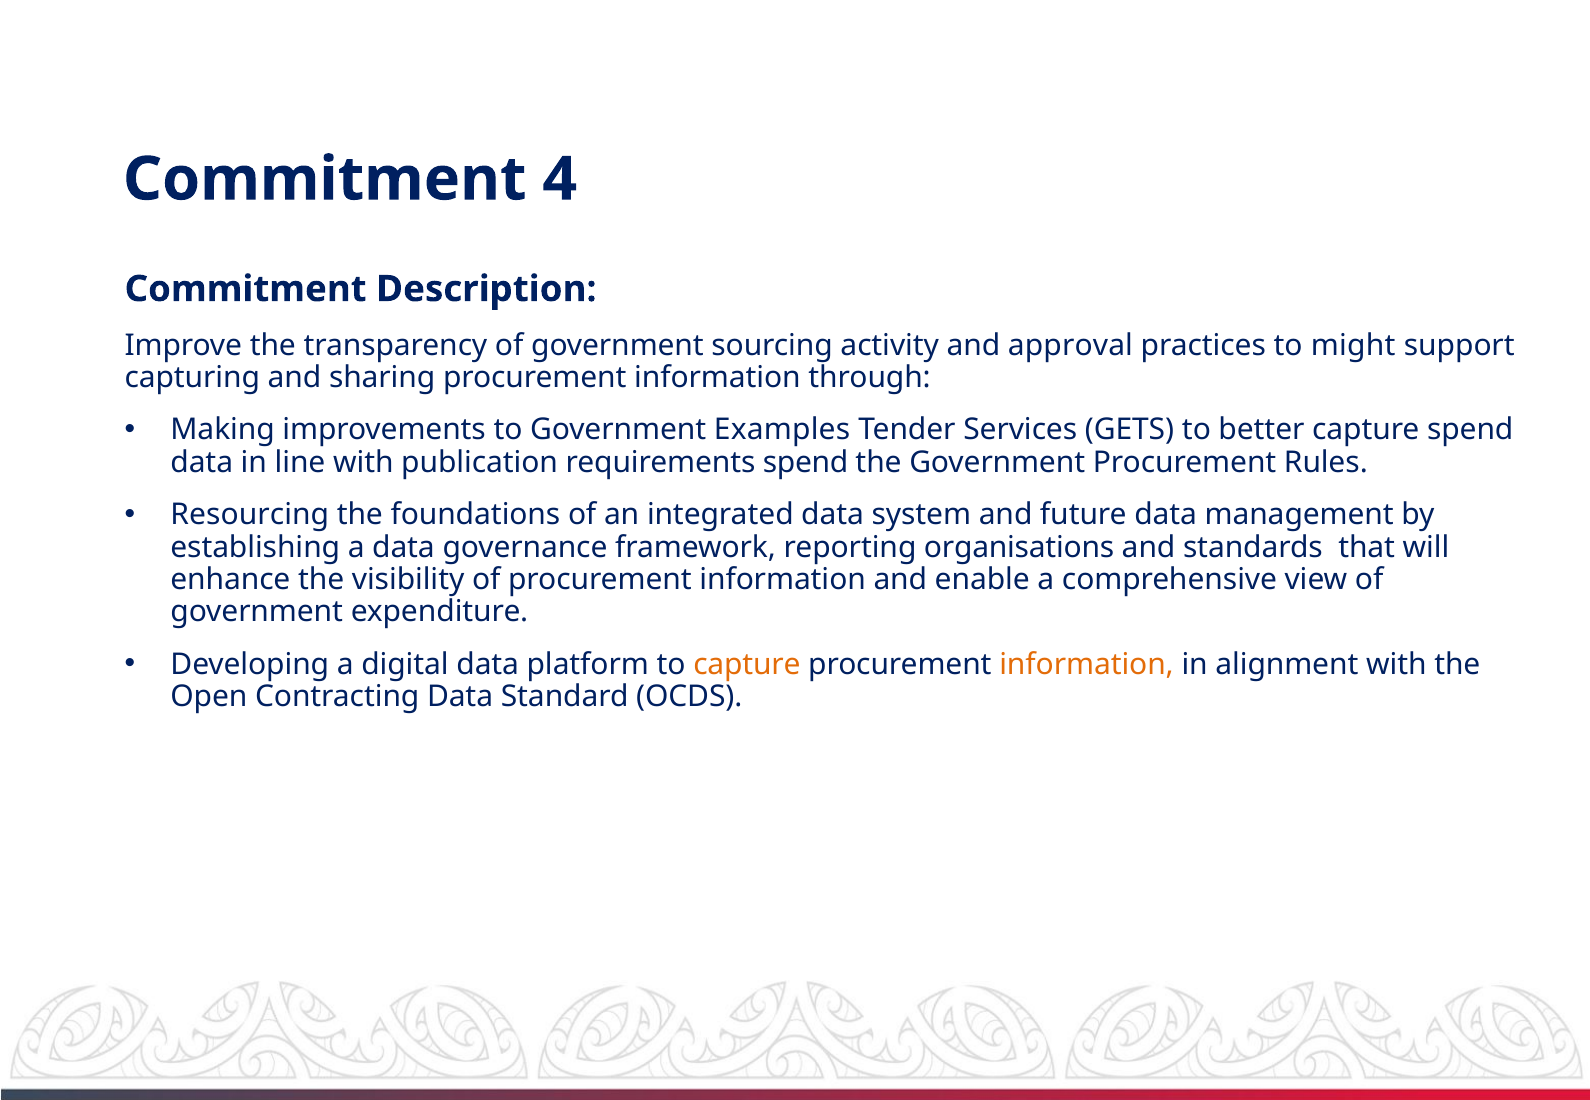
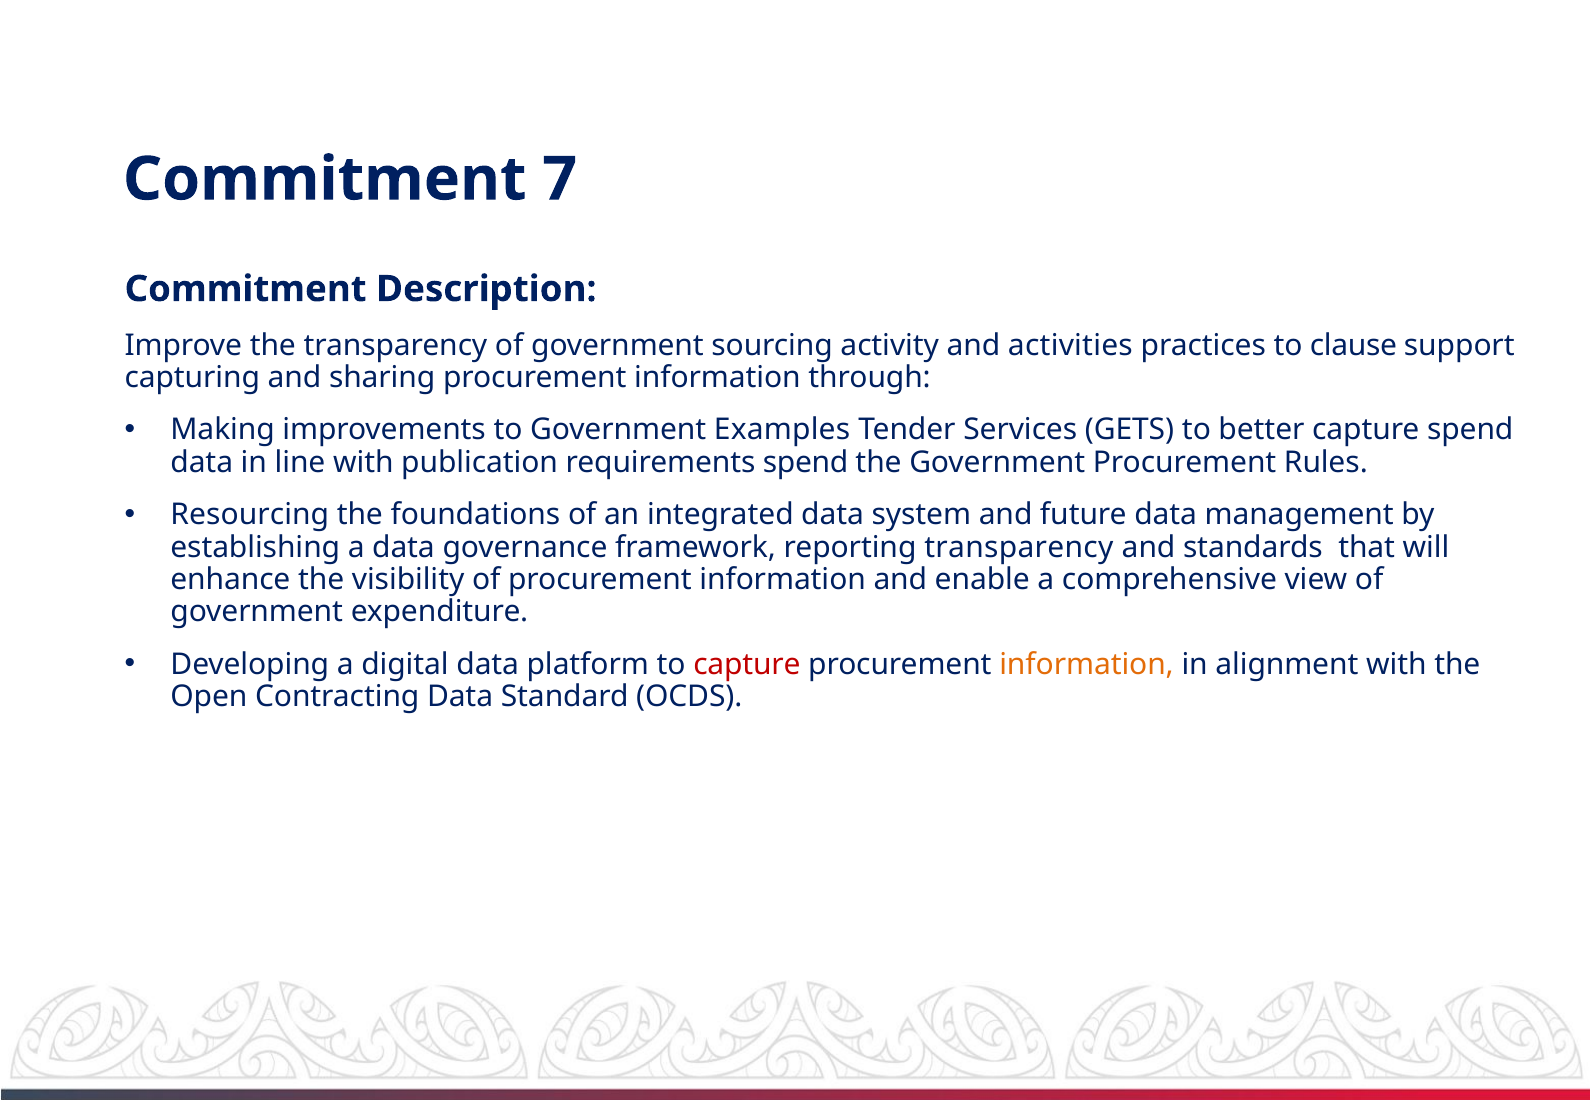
4: 4 -> 7
approval: approval -> activities
might: might -> clause
reporting organisations: organisations -> transparency
capture at (747, 665) colour: orange -> red
